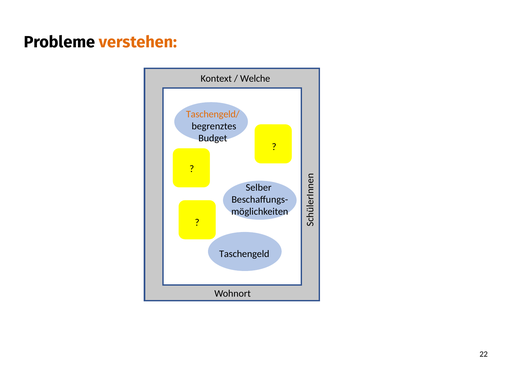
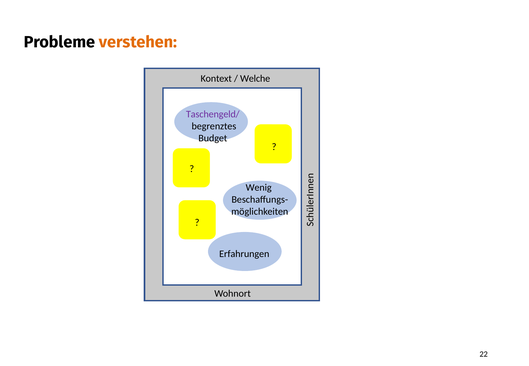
Taschengeld/ colour: orange -> purple
Selber: Selber -> Wenig
Taschengeld: Taschengeld -> Erfahrungen
